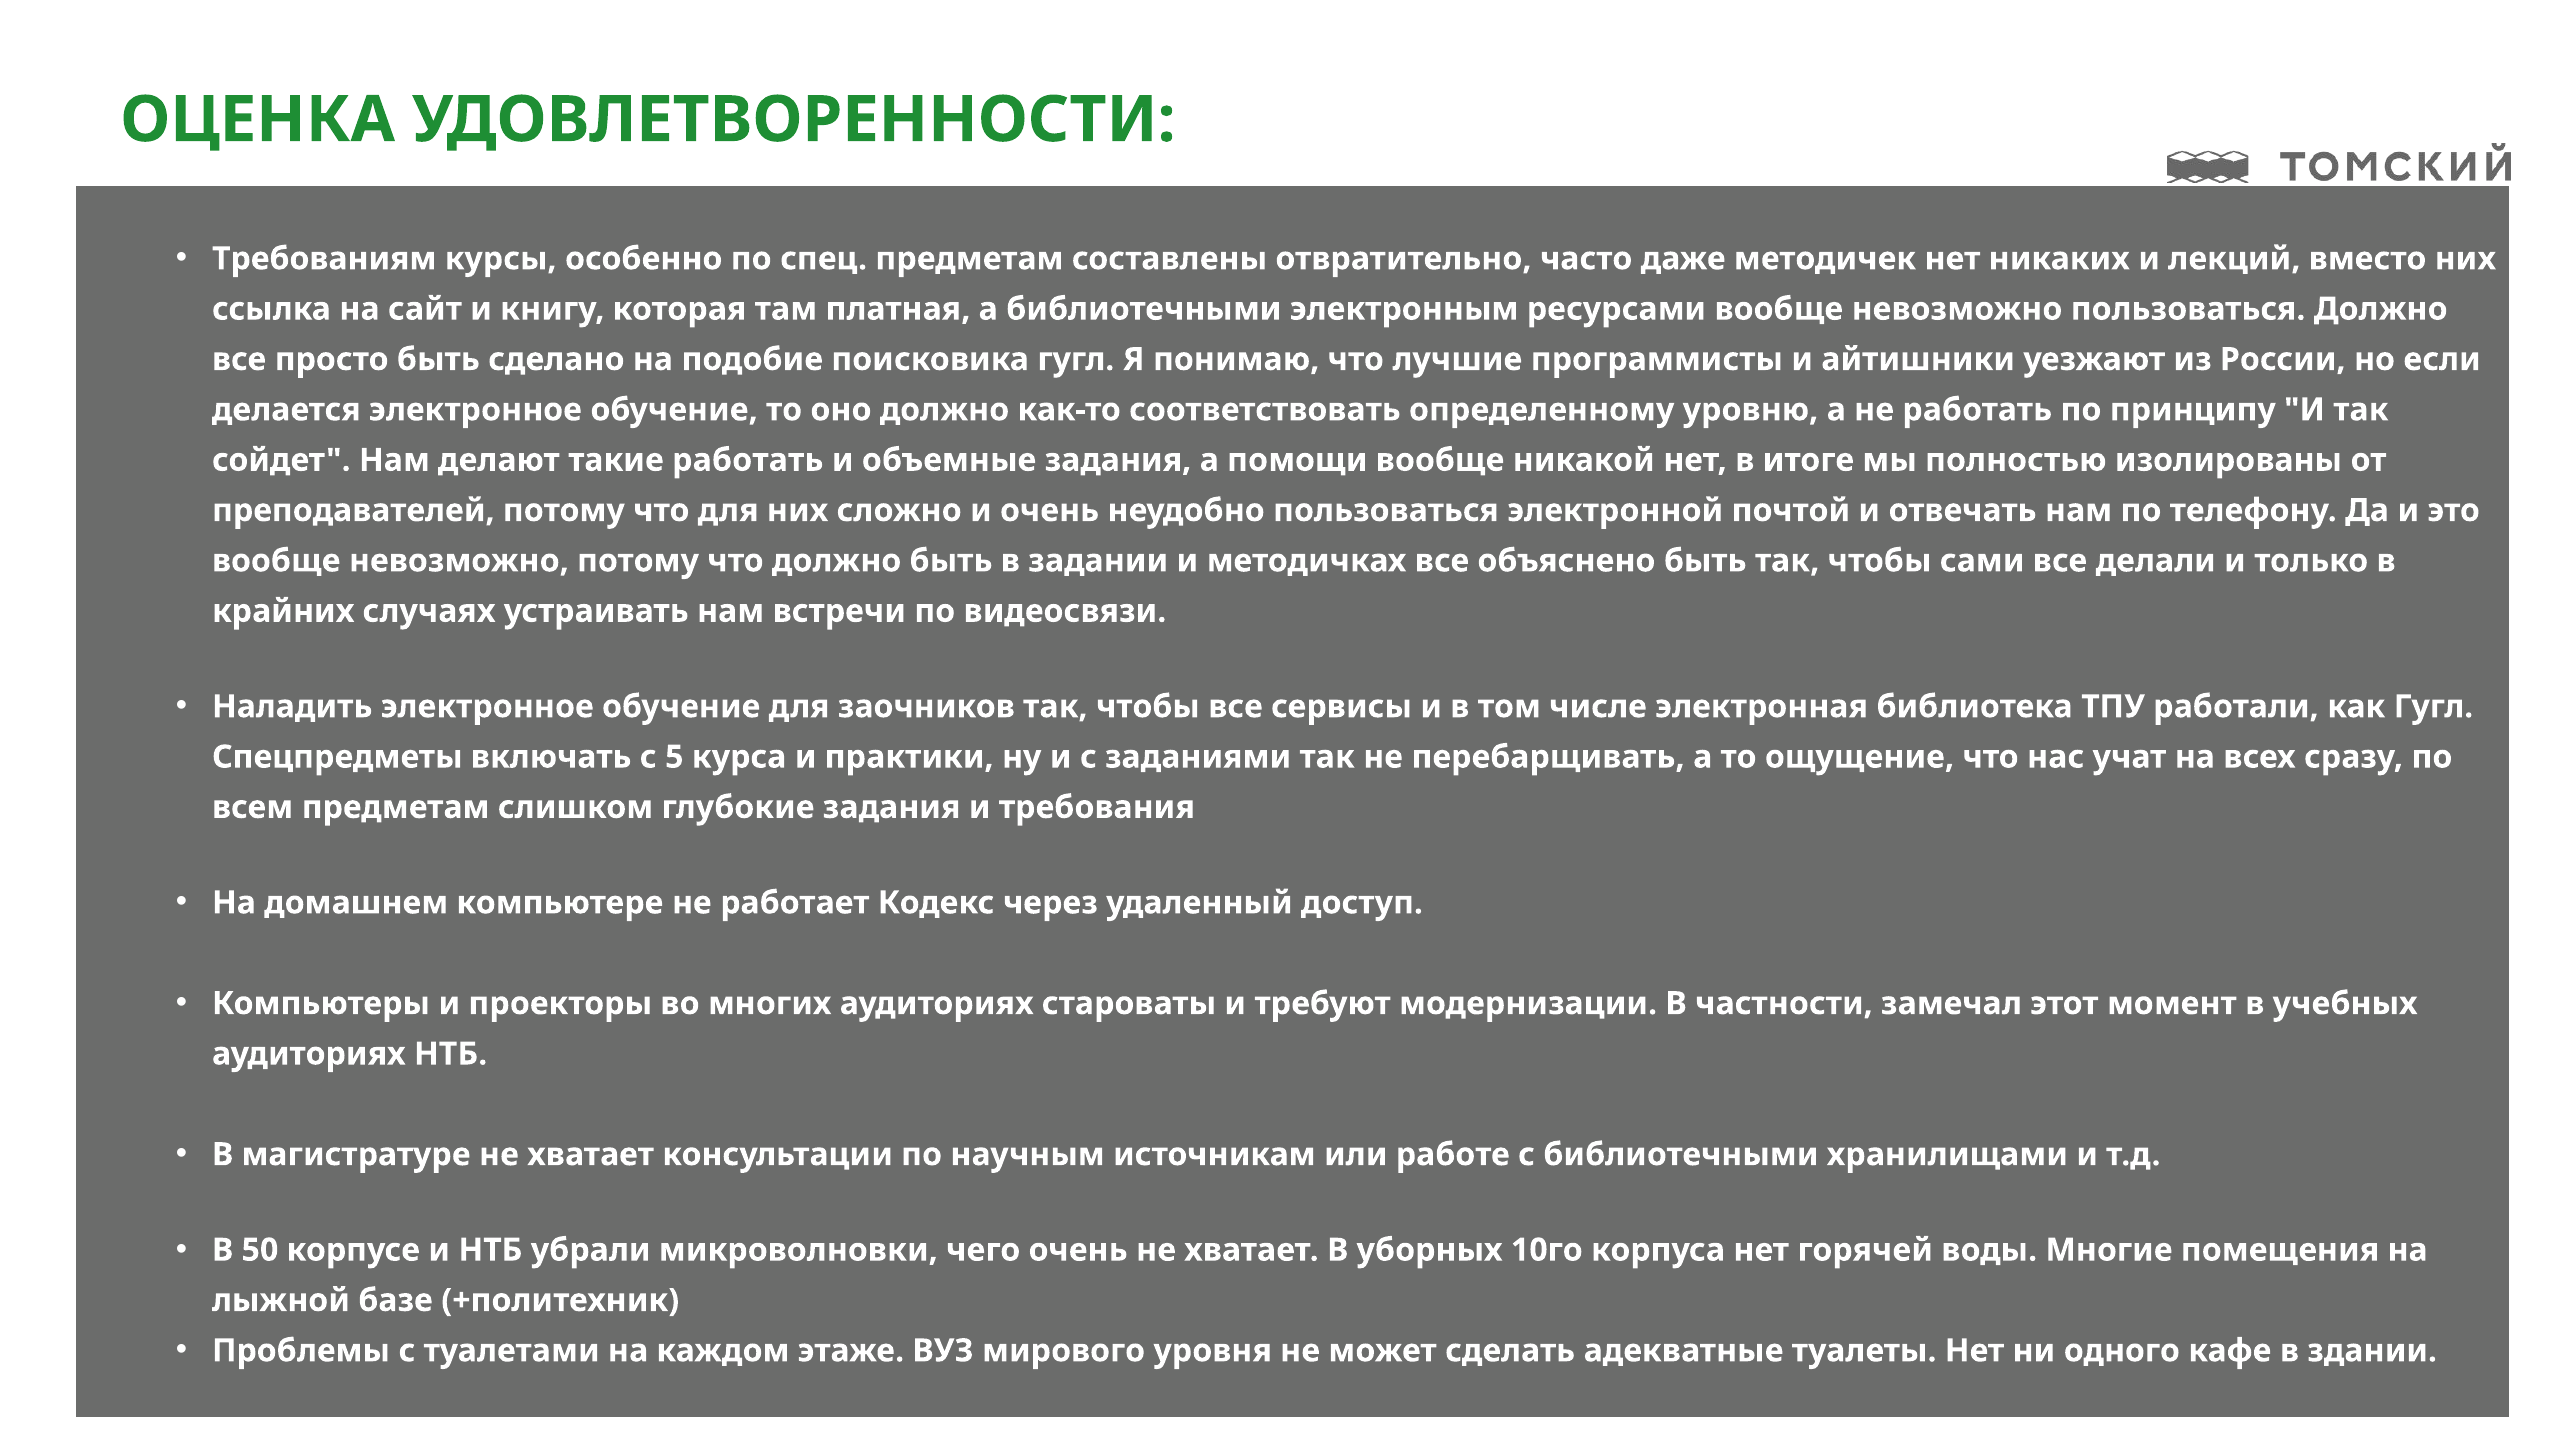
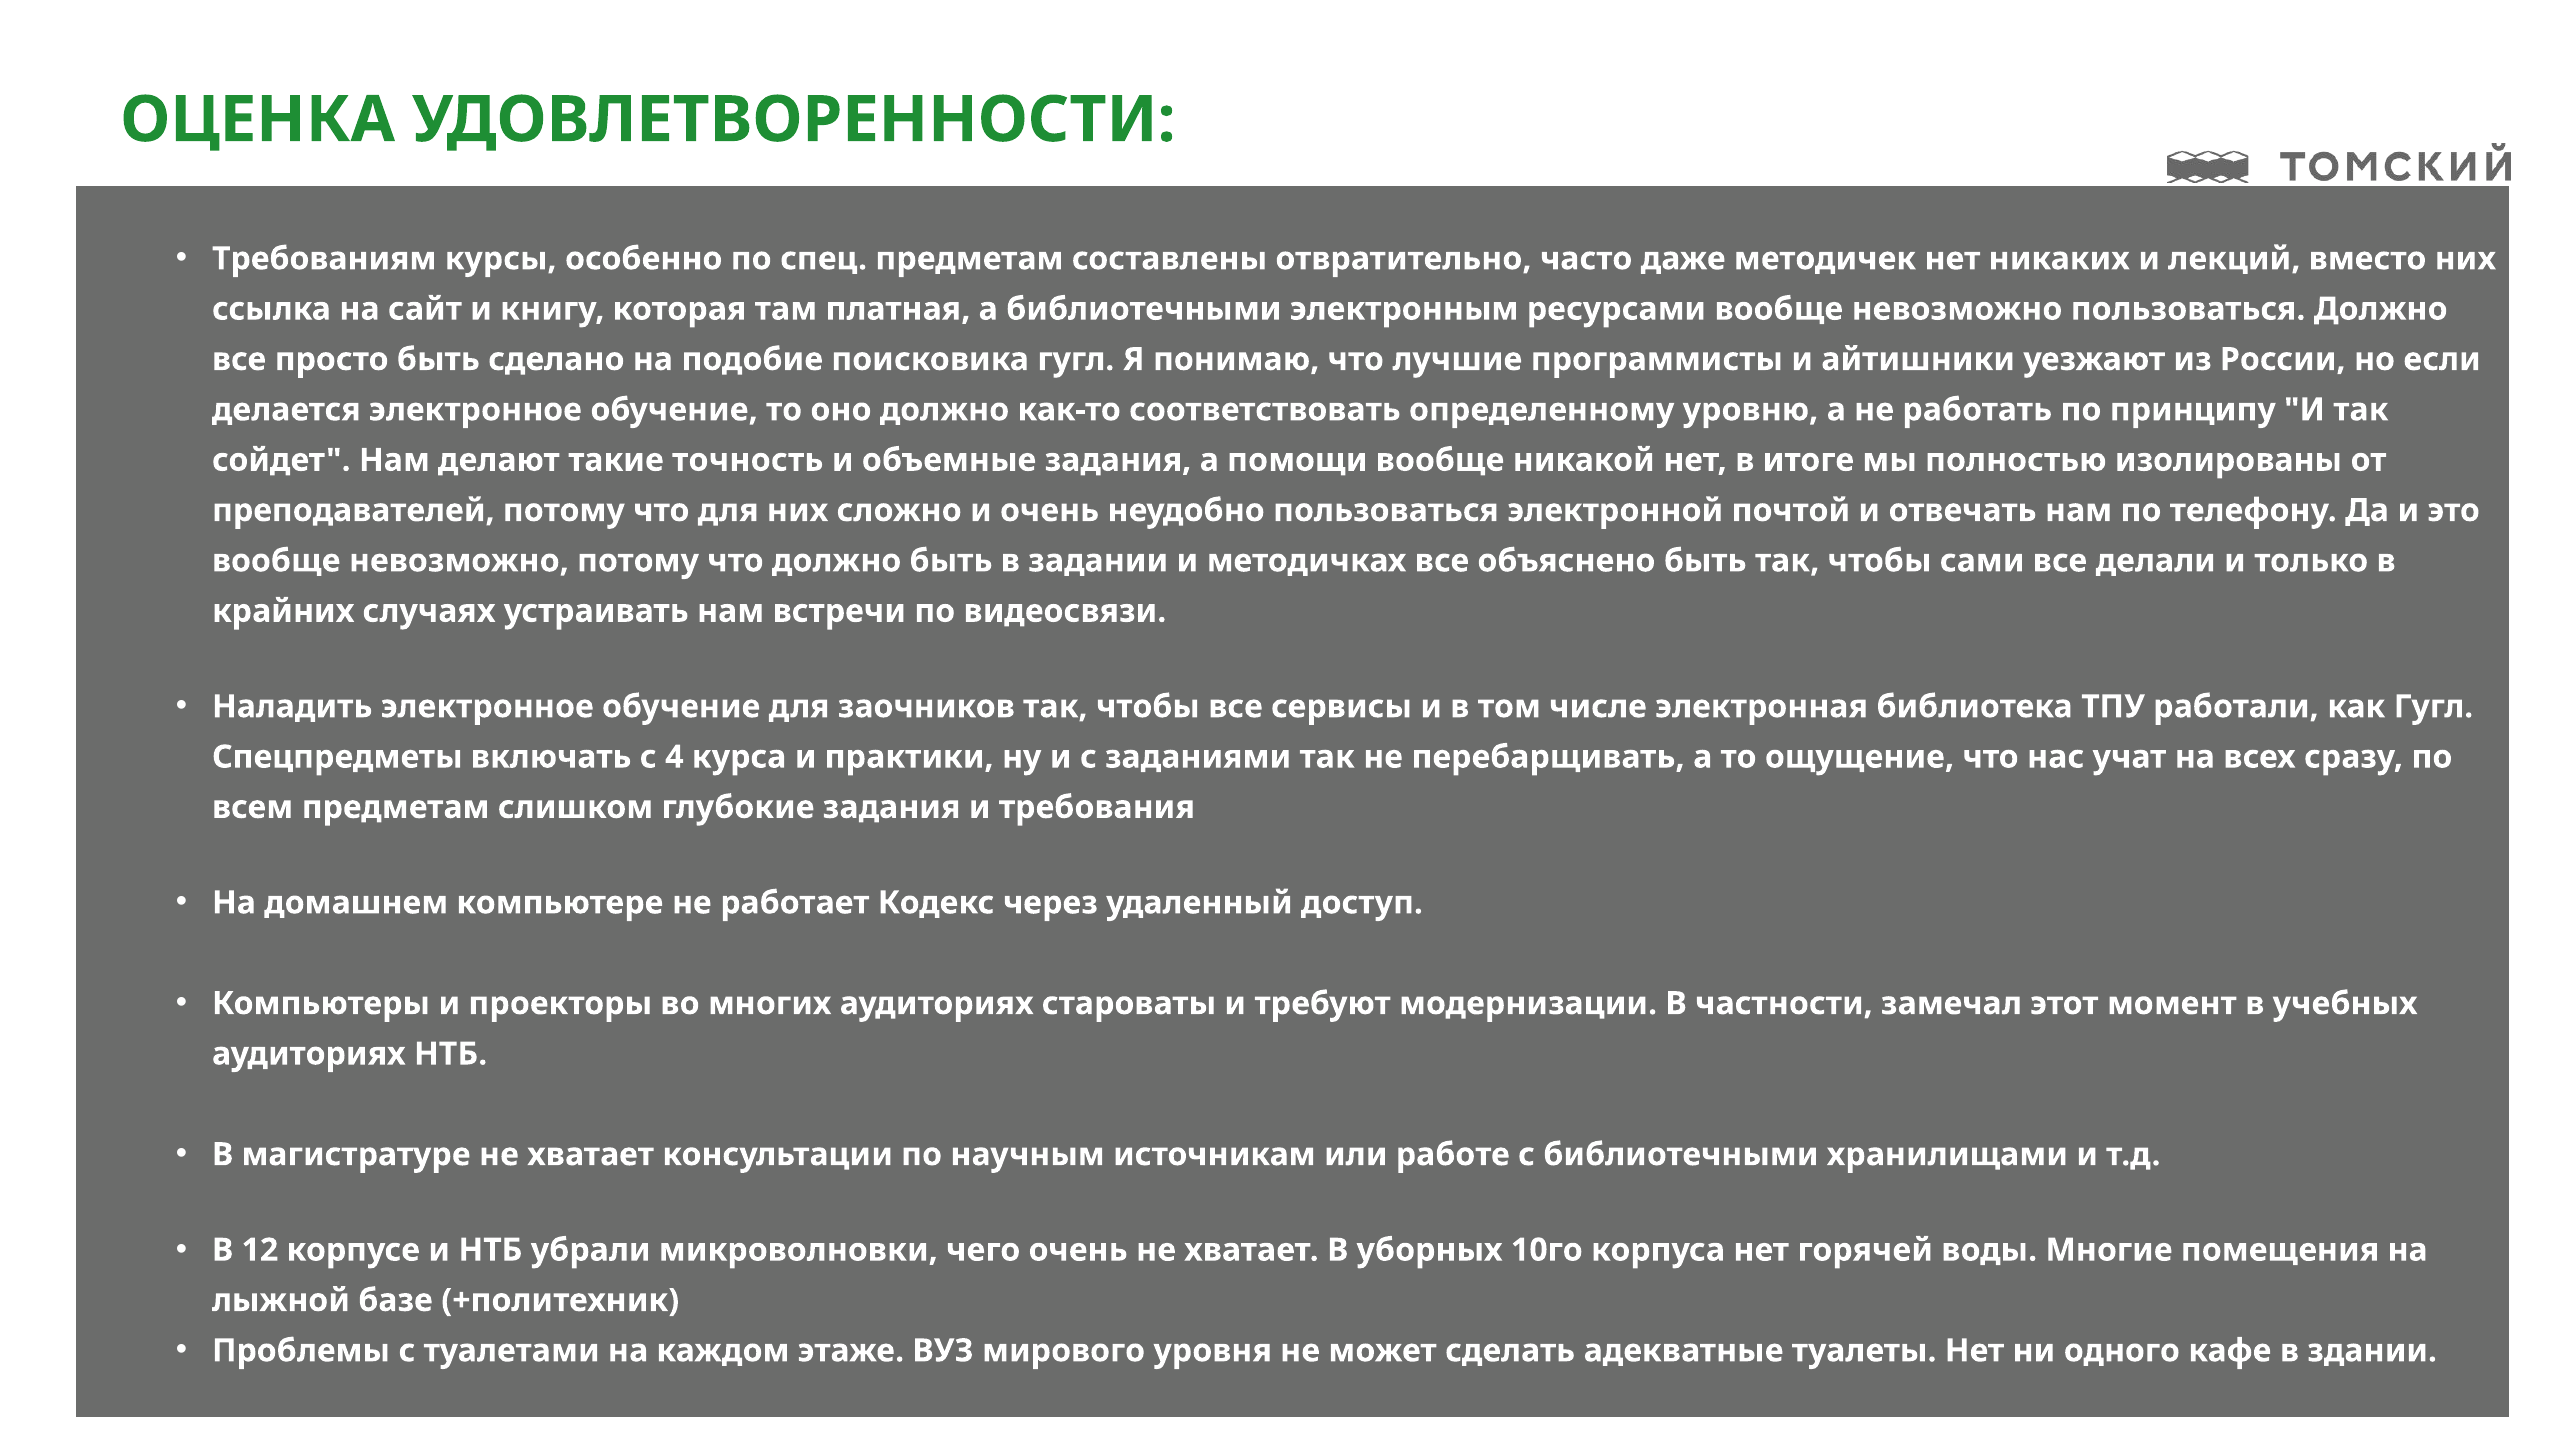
такие работать: работать -> точность
5: 5 -> 4
В 50: 50 -> 12
